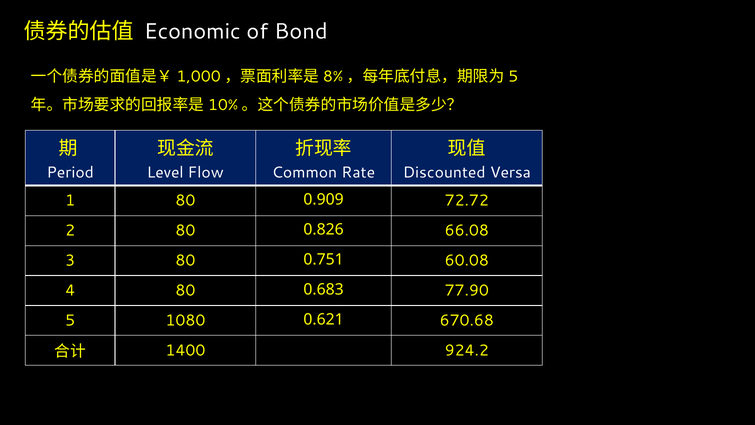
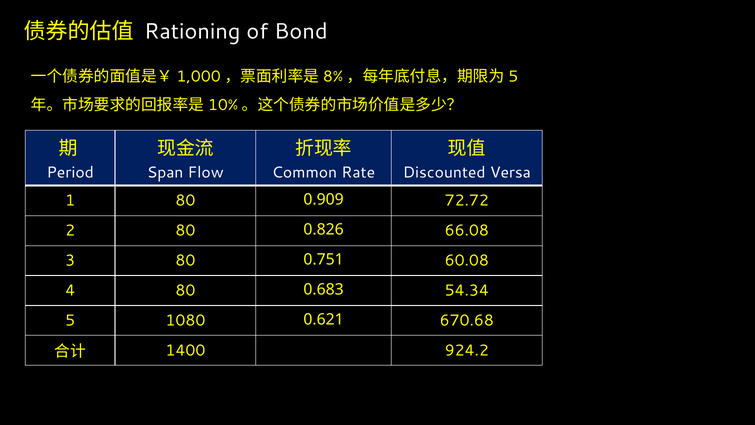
Economic: Economic -> Rationing
Level: Level -> Span
77.90: 77.90 -> 54.34
